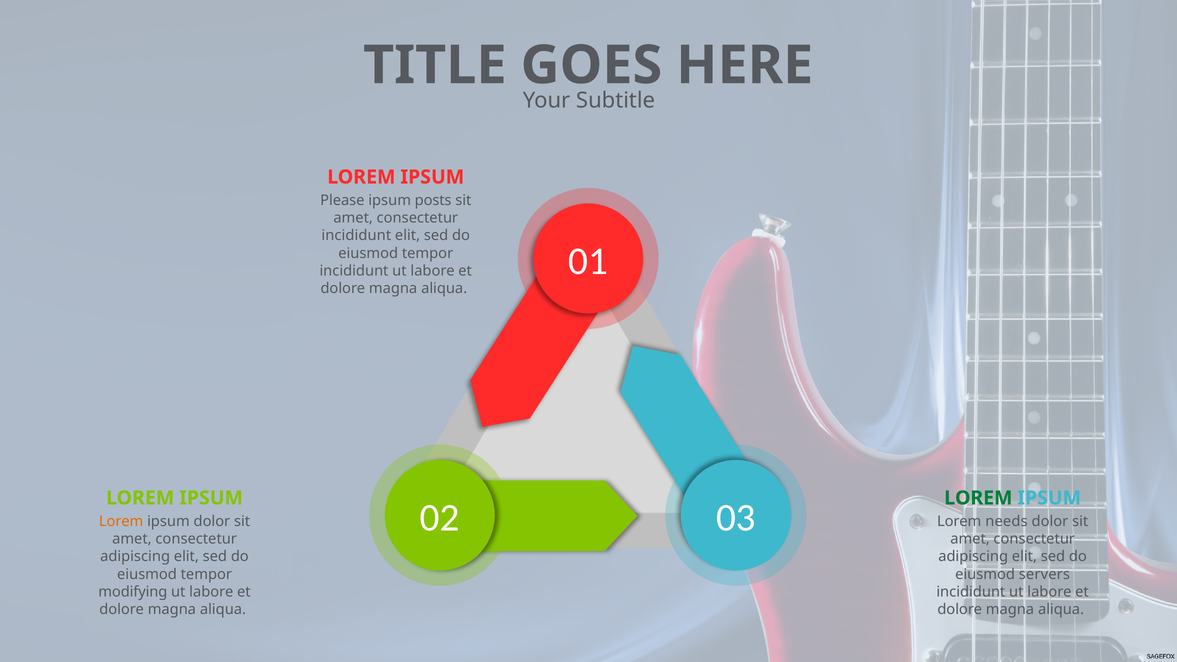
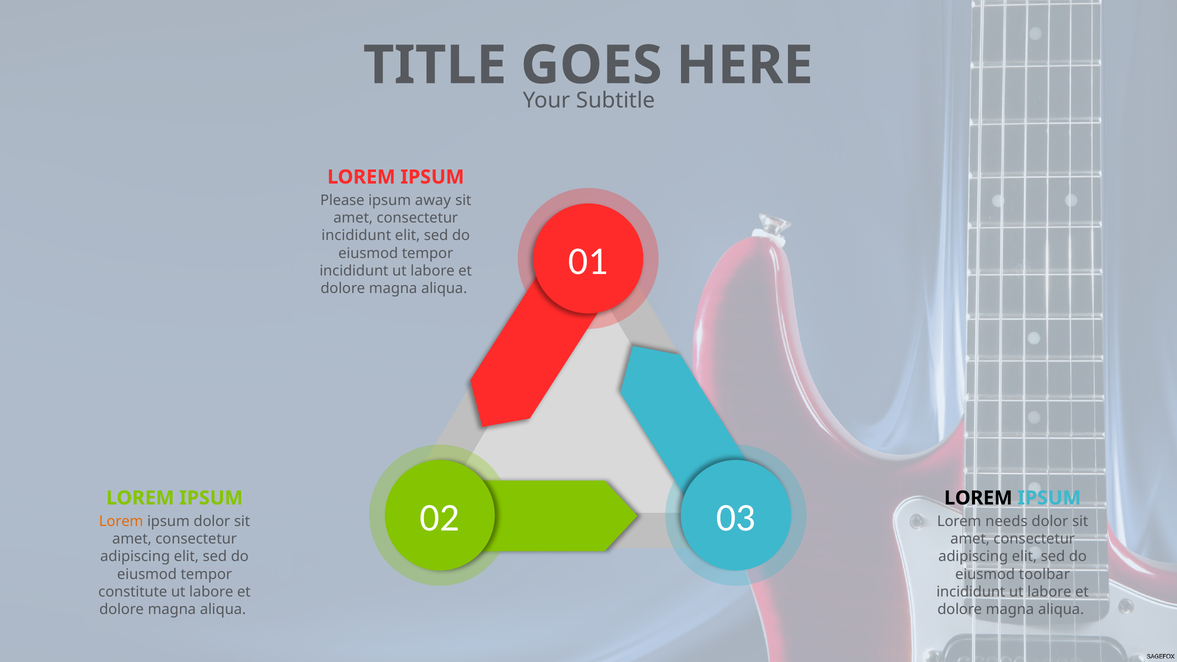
posts: posts -> away
LOREM at (978, 498) colour: green -> black
servers: servers -> toolbar
modifying: modifying -> constitute
